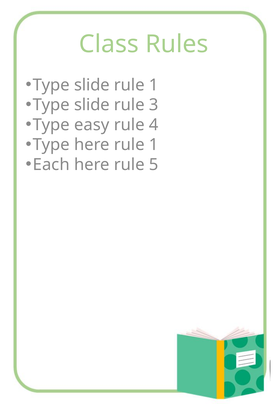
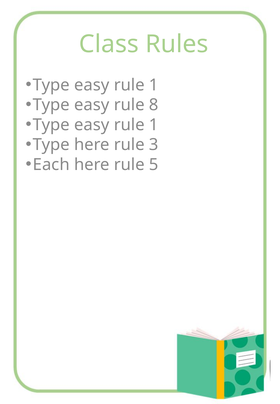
slide at (92, 85): slide -> easy
slide at (92, 105): slide -> easy
3: 3 -> 8
4 at (154, 125): 4 -> 1
here rule 1: 1 -> 3
